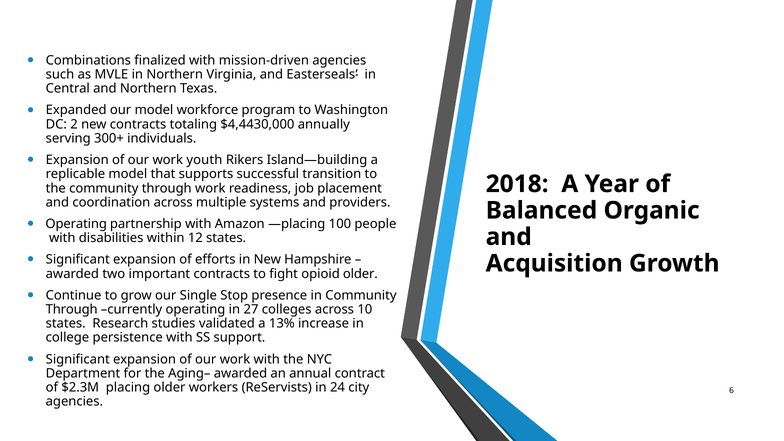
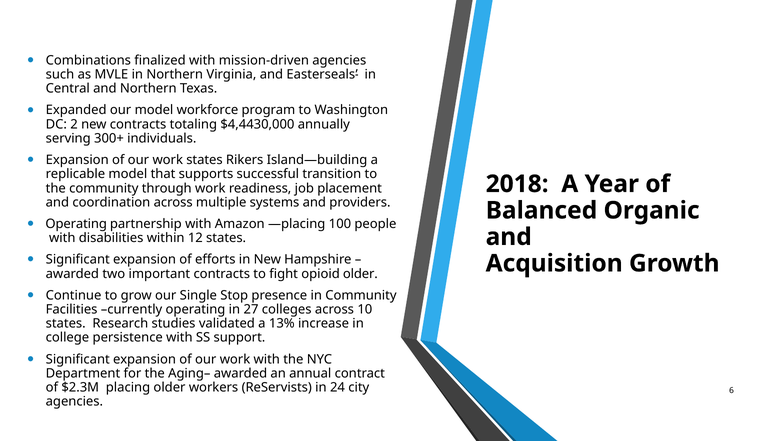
work youth: youth -> states
Through at (72, 309): Through -> Facilities
